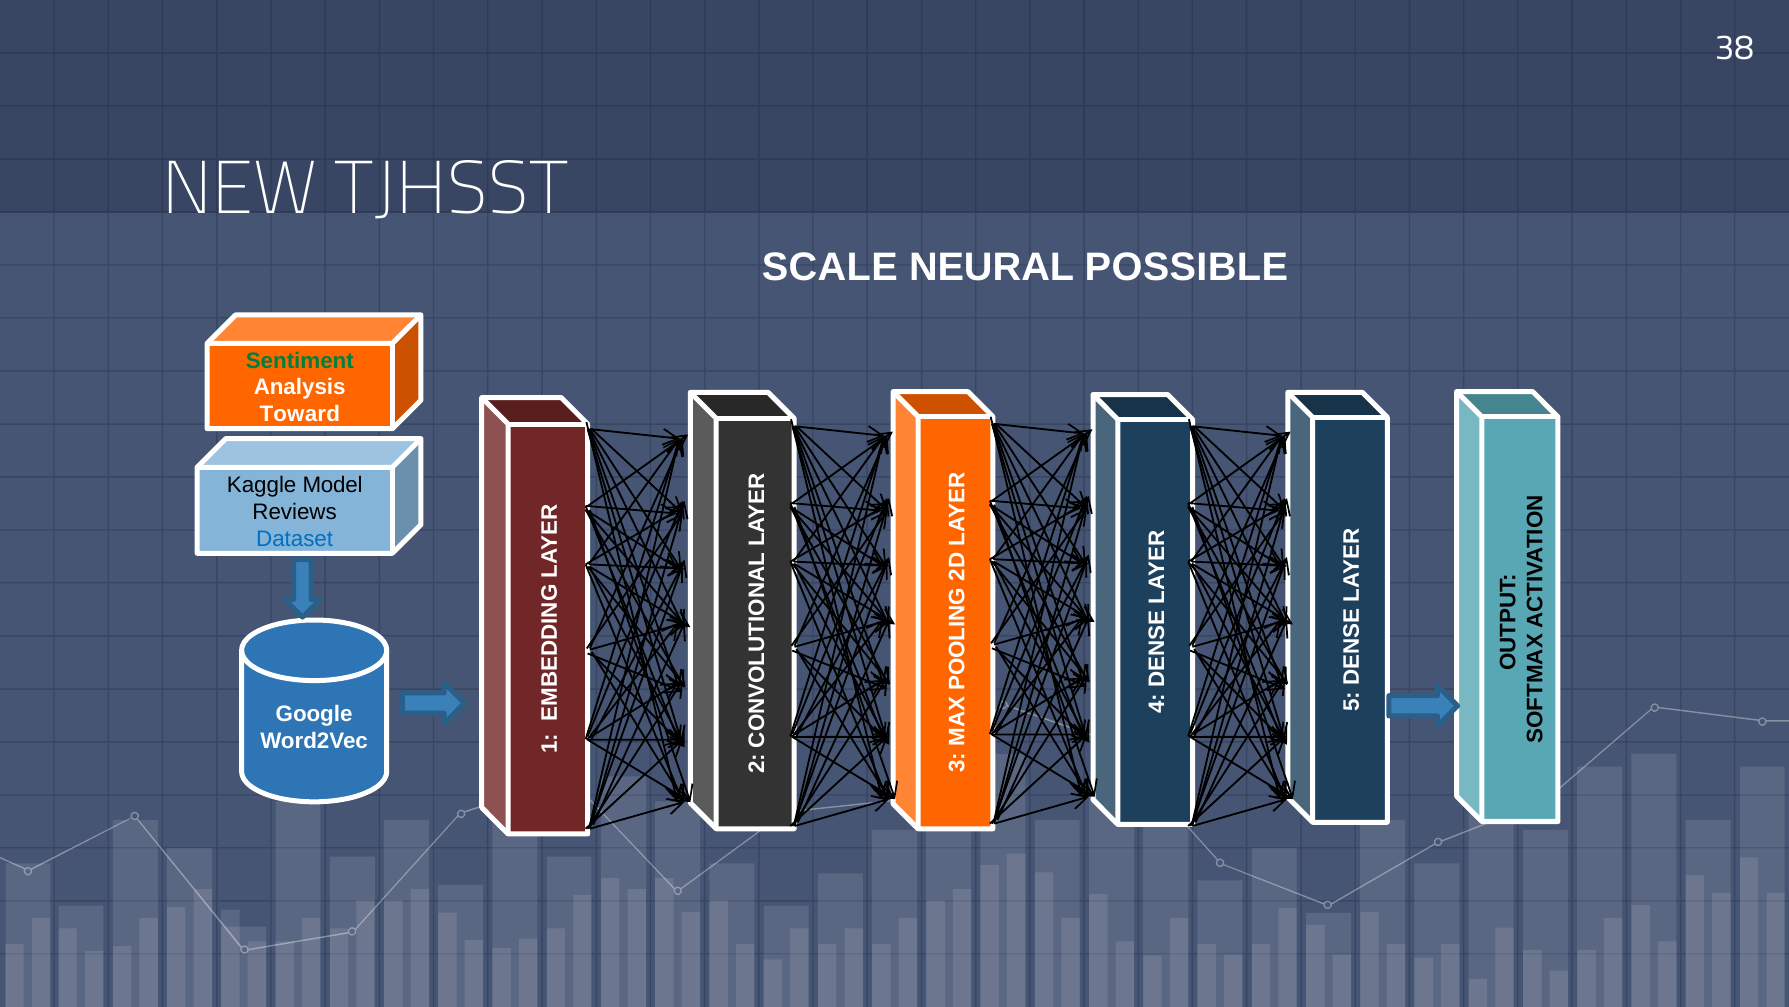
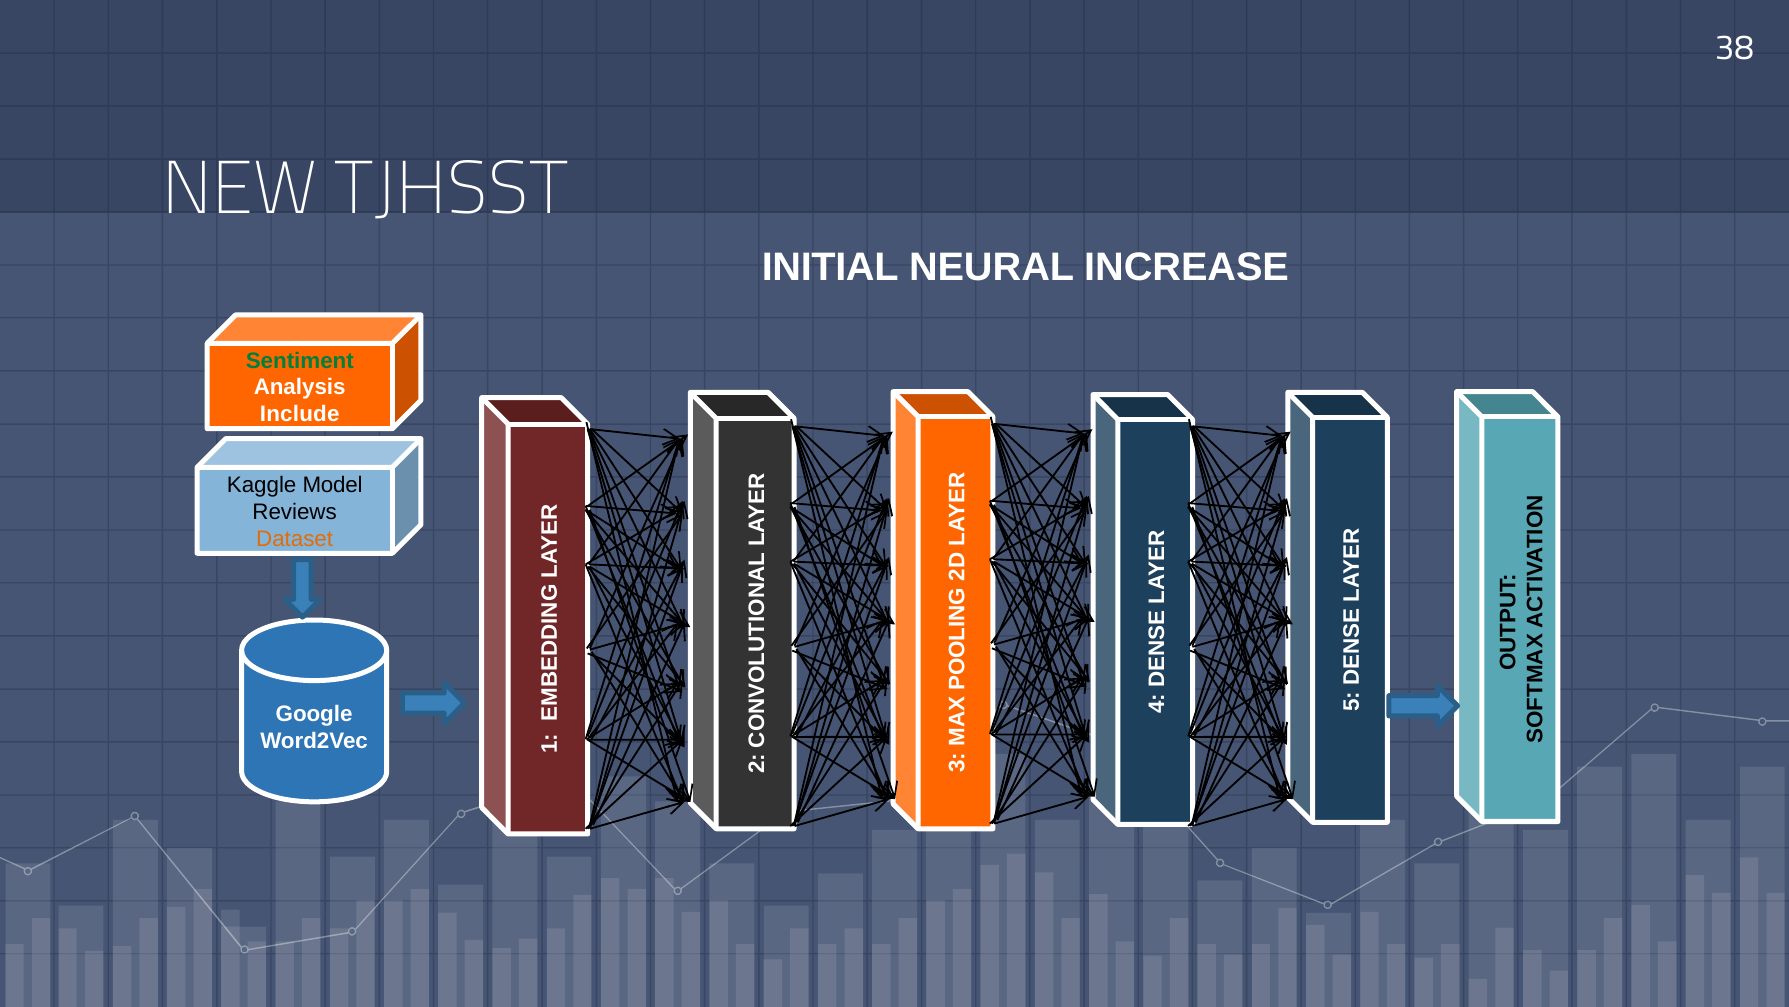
SCALE: SCALE -> INITIAL
POSSIBLE: POSSIBLE -> INCREASE
Toward: Toward -> Include
Dataset colour: blue -> orange
